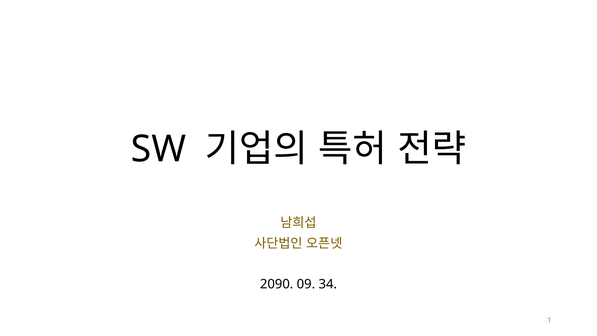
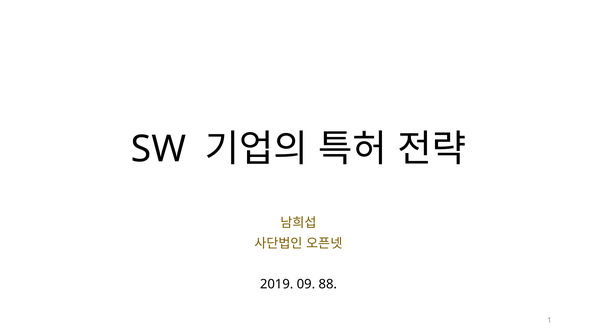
2090: 2090 -> 2019
34: 34 -> 88
